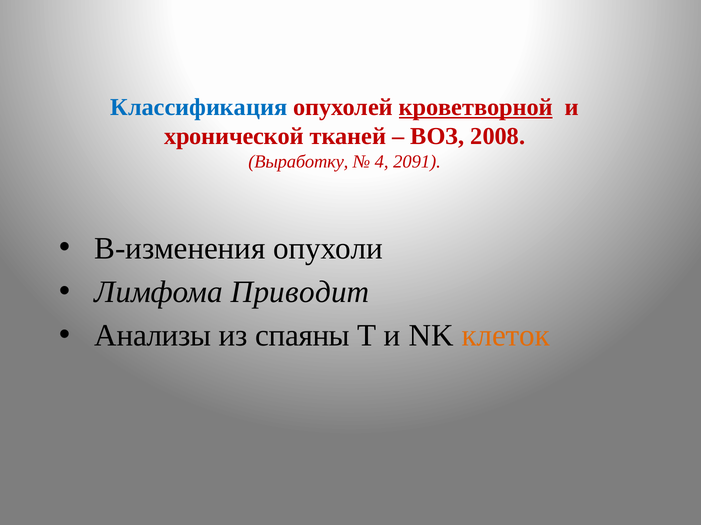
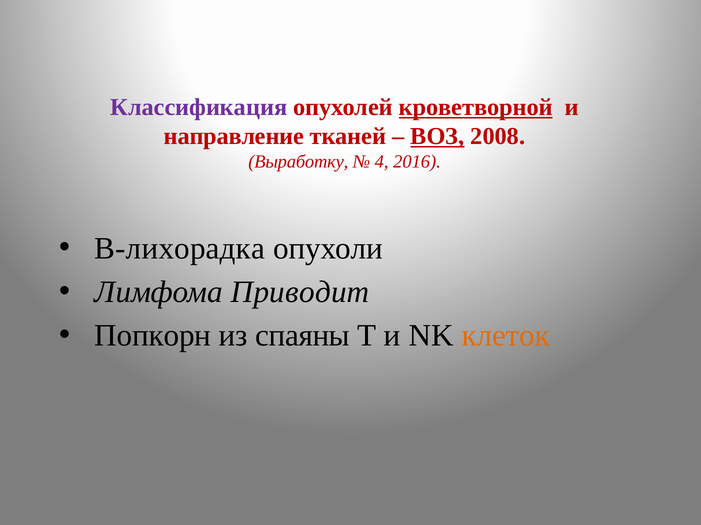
Классификация colour: blue -> purple
хронической: хронической -> направление
ВОЗ underline: none -> present
2091: 2091 -> 2016
В-изменения: В-изменения -> В-лихорадка
Анализы: Анализы -> Попкорн
